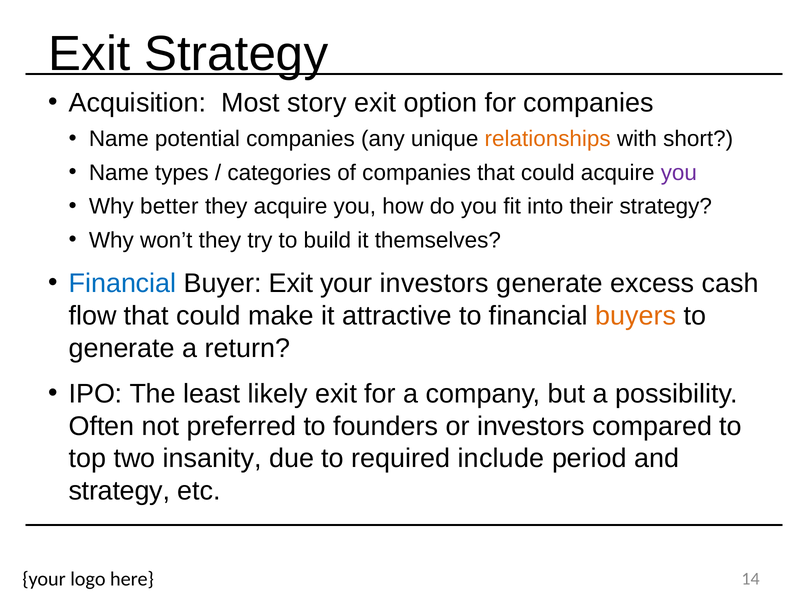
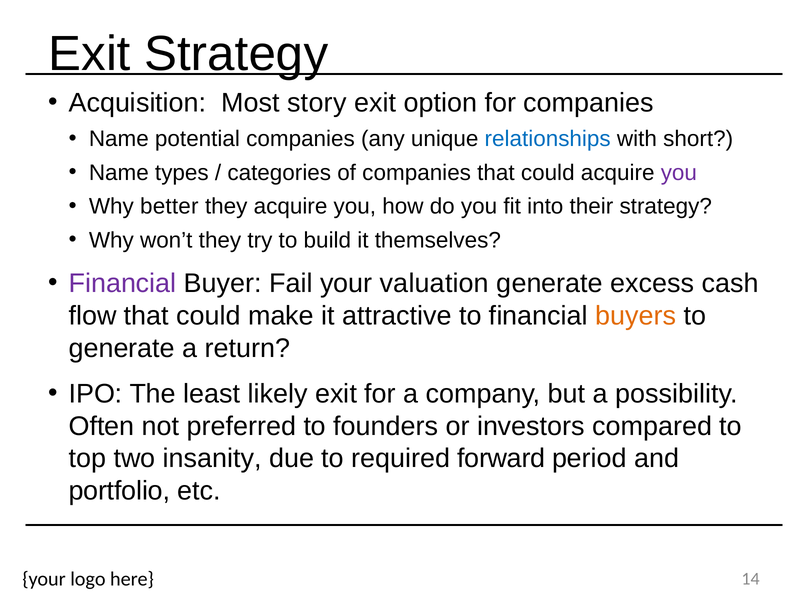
relationships colour: orange -> blue
Financial at (123, 284) colour: blue -> purple
Buyer Exit: Exit -> Fail
your investors: investors -> valuation
include: include -> forward
strategy at (119, 491): strategy -> portfolio
